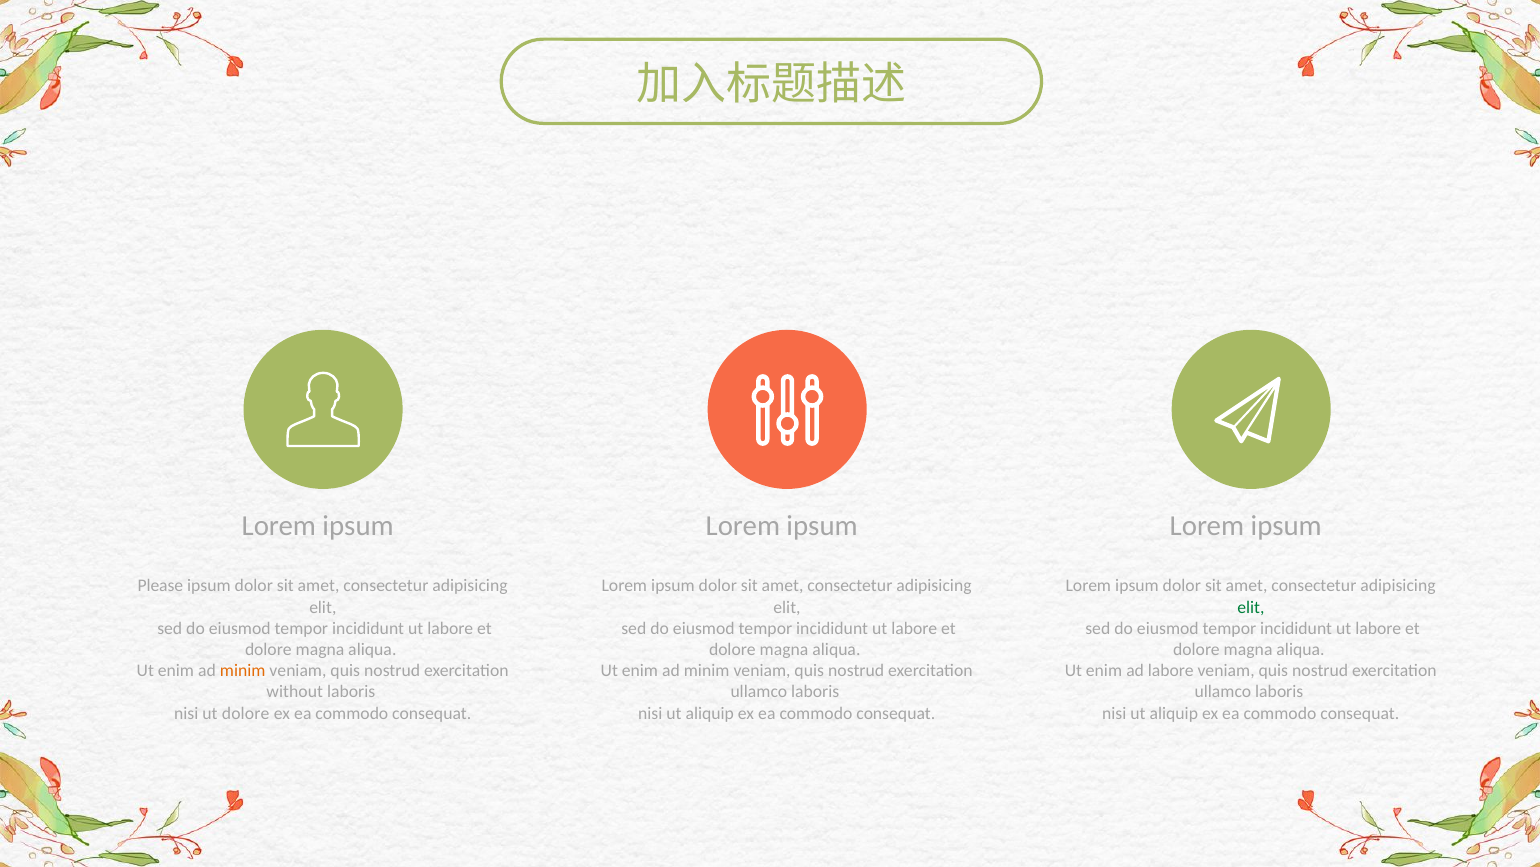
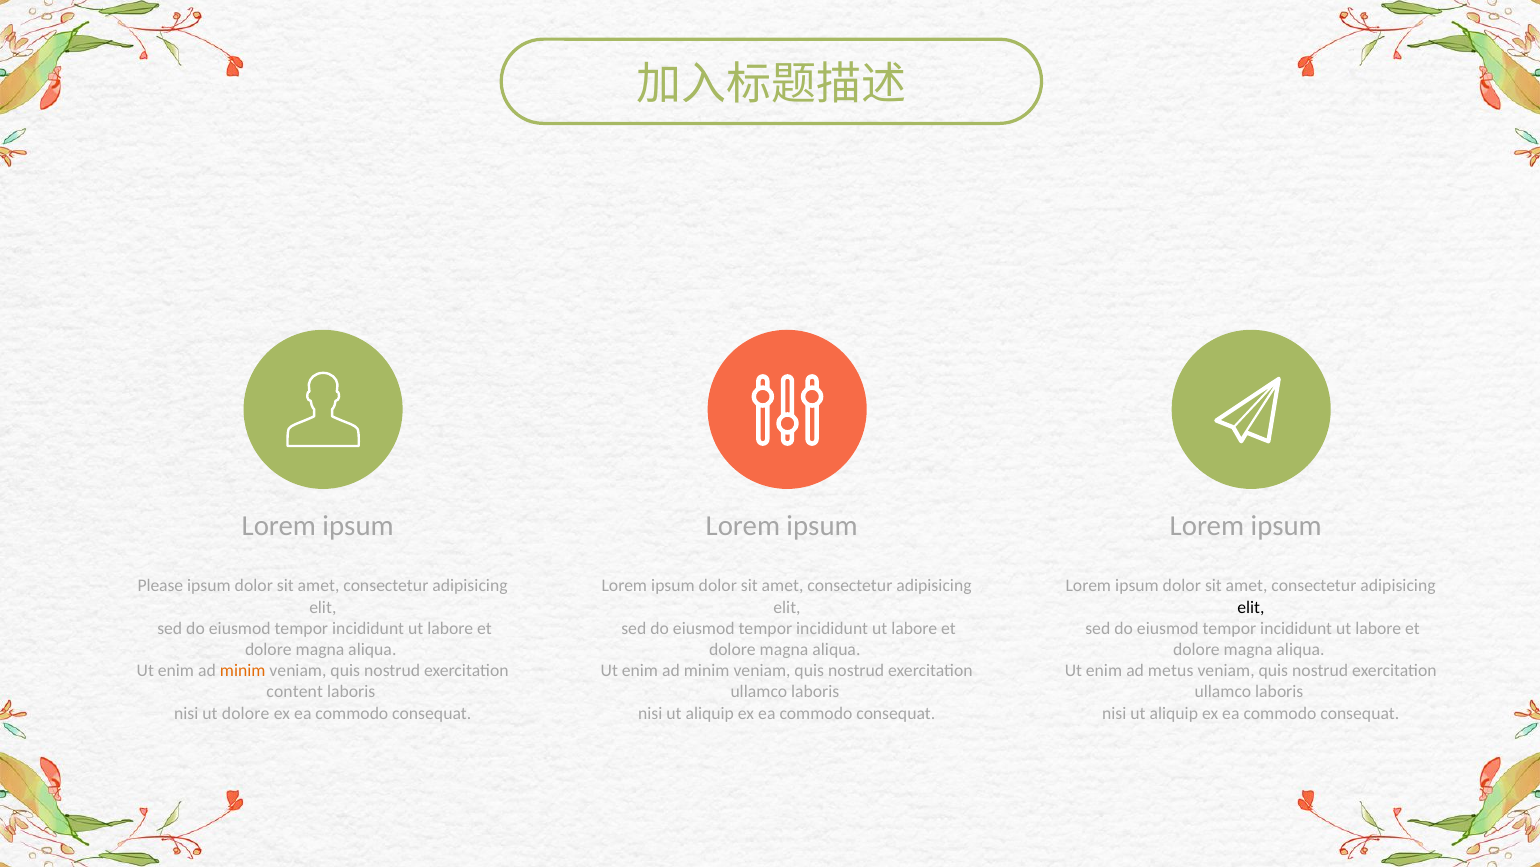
elit at (1251, 607) colour: green -> black
ad labore: labore -> metus
without: without -> content
